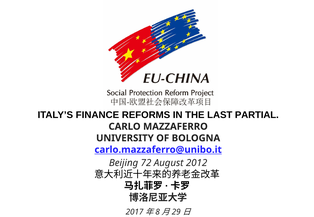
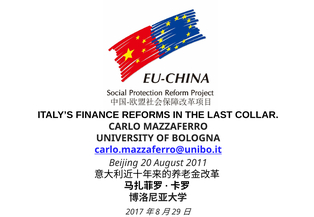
PARTIAL: PARTIAL -> COLLAR
72: 72 -> 20
2012: 2012 -> 2011
